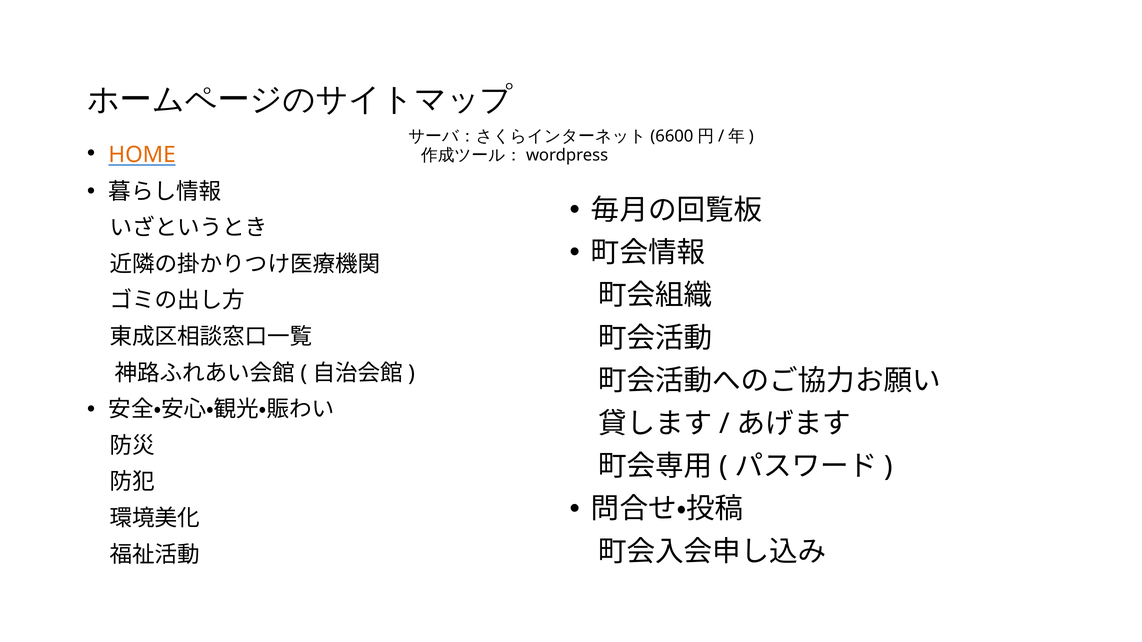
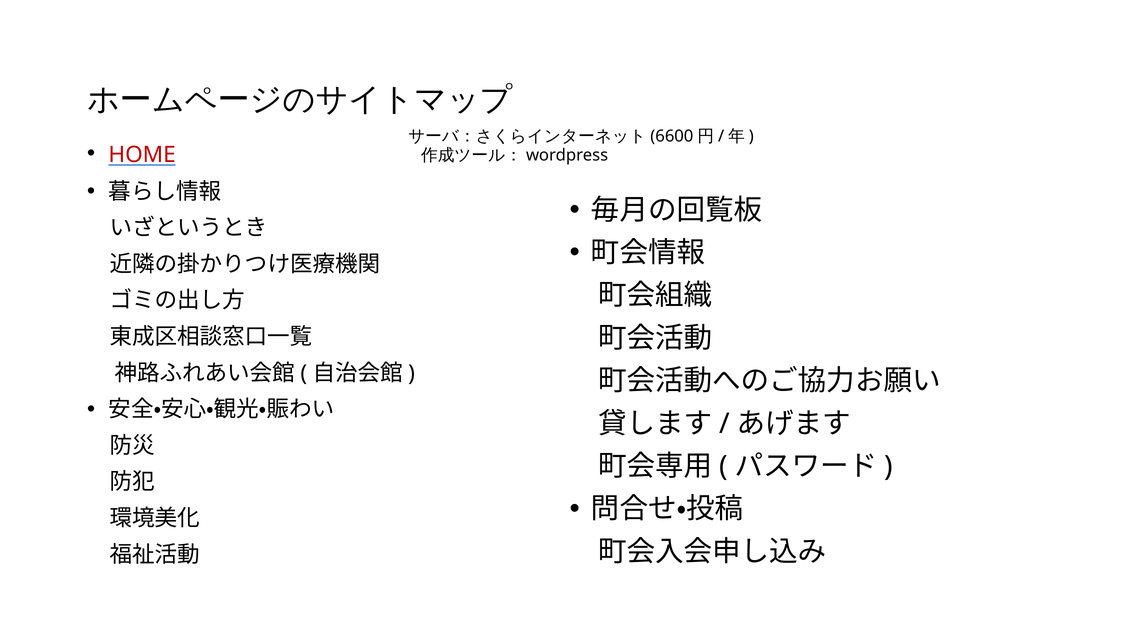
HOME colour: orange -> red
